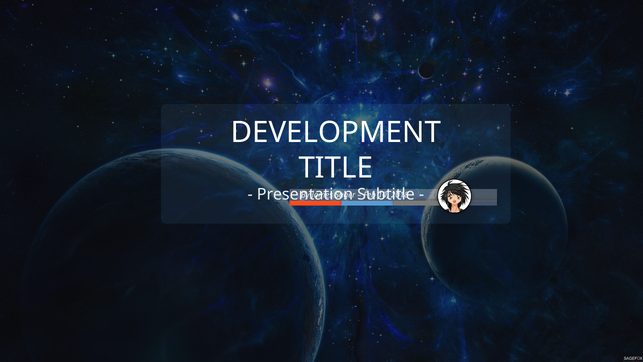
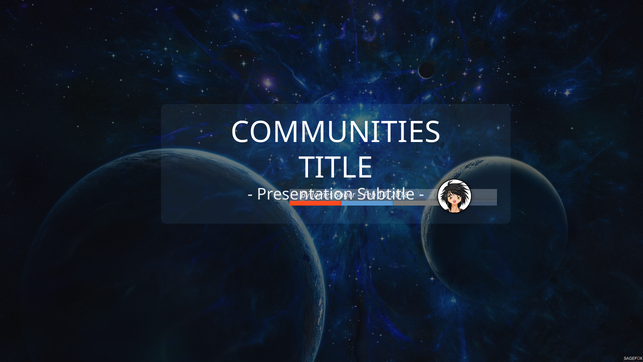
DEVELOPMENT: DEVELOPMENT -> COMMUNITIES
